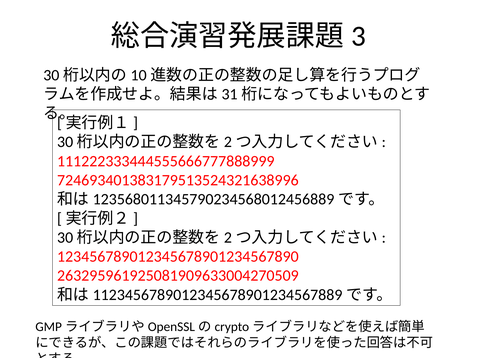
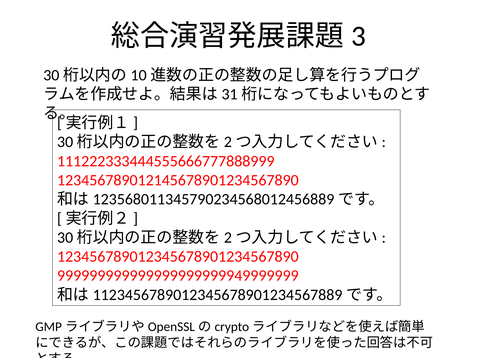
724693401383179513524321638996: 724693401383179513524321638996 -> 123456789012145678901234567890
263295961925081909633004270509: 263295961925081909633004270509 -> 999999999999999999999949999999
